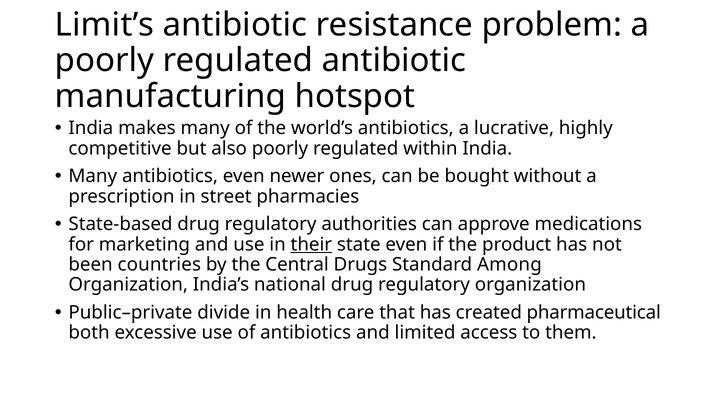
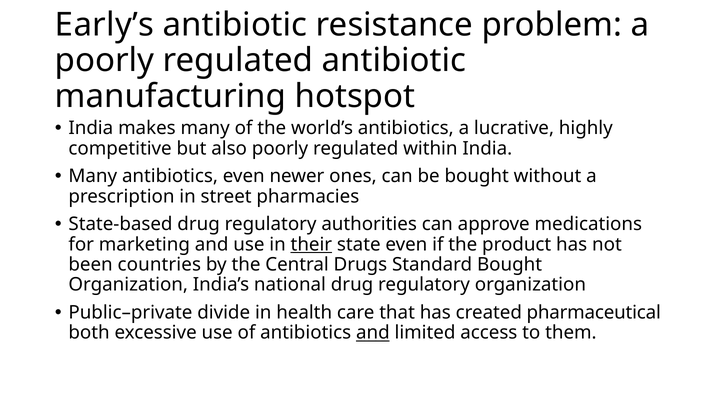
Limit’s: Limit’s -> Early’s
Standard Among: Among -> Bought
and at (373, 333) underline: none -> present
